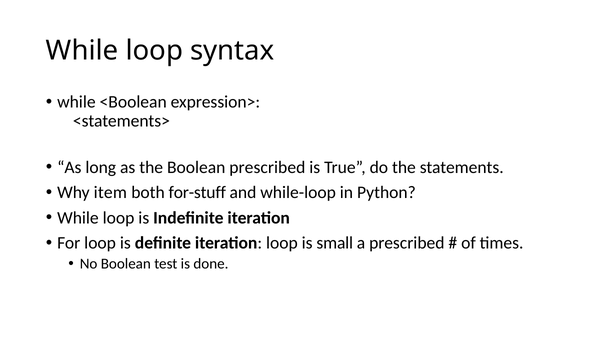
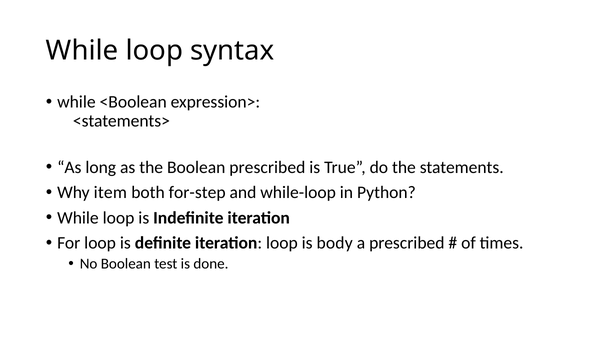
for-stuff: for-stuff -> for-step
small: small -> body
